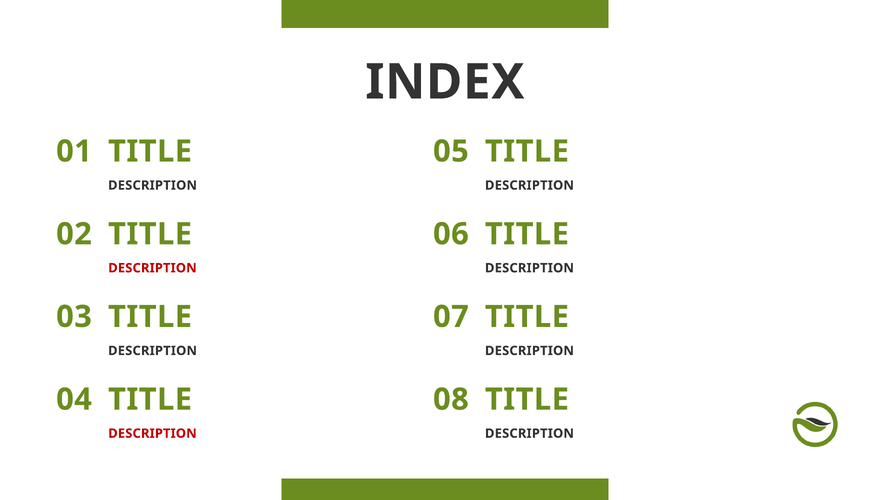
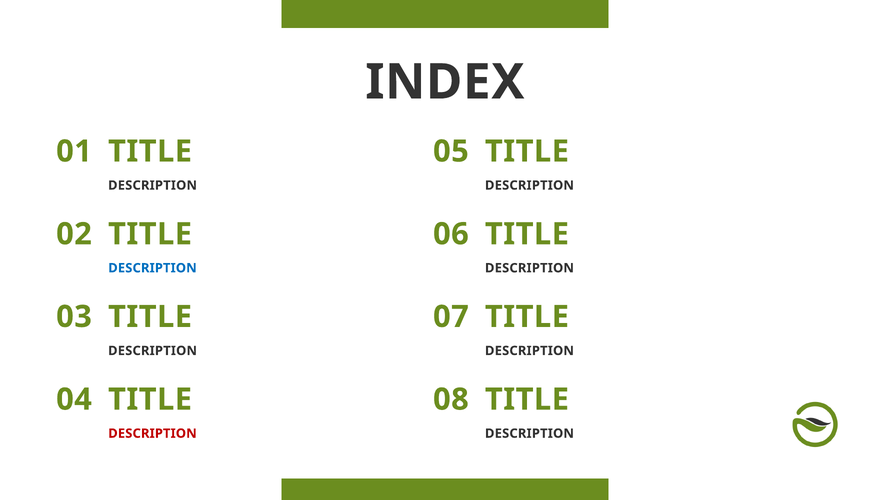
DESCRIPTION at (152, 268) colour: red -> blue
